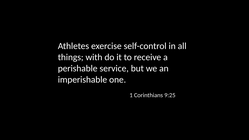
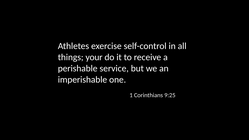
with: with -> your
